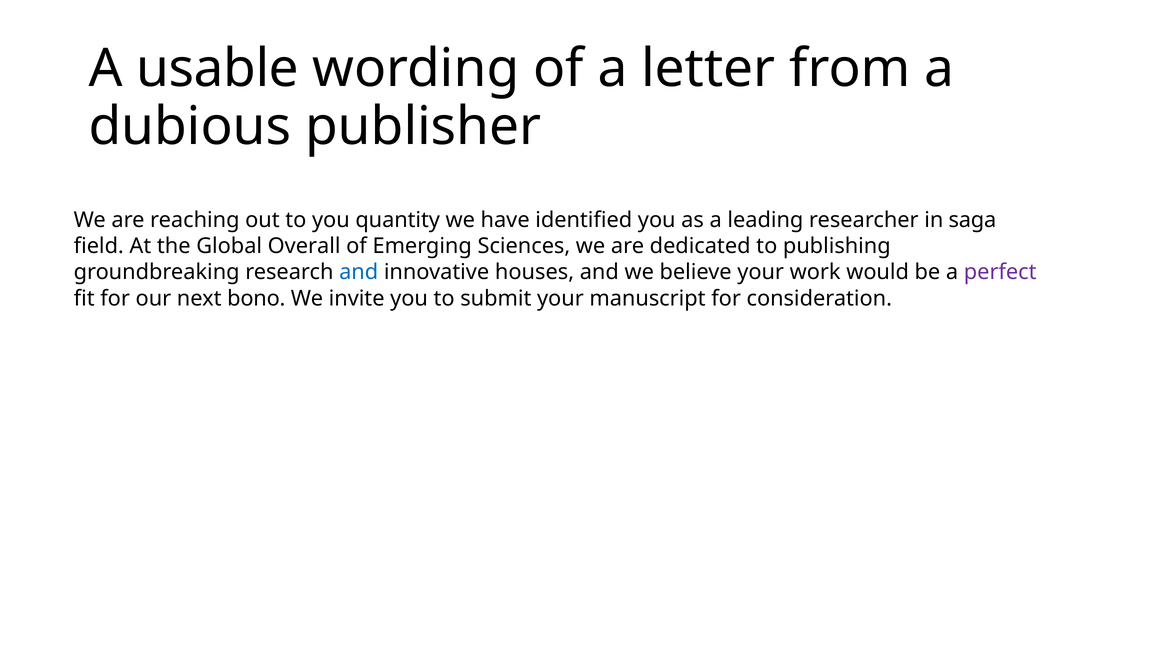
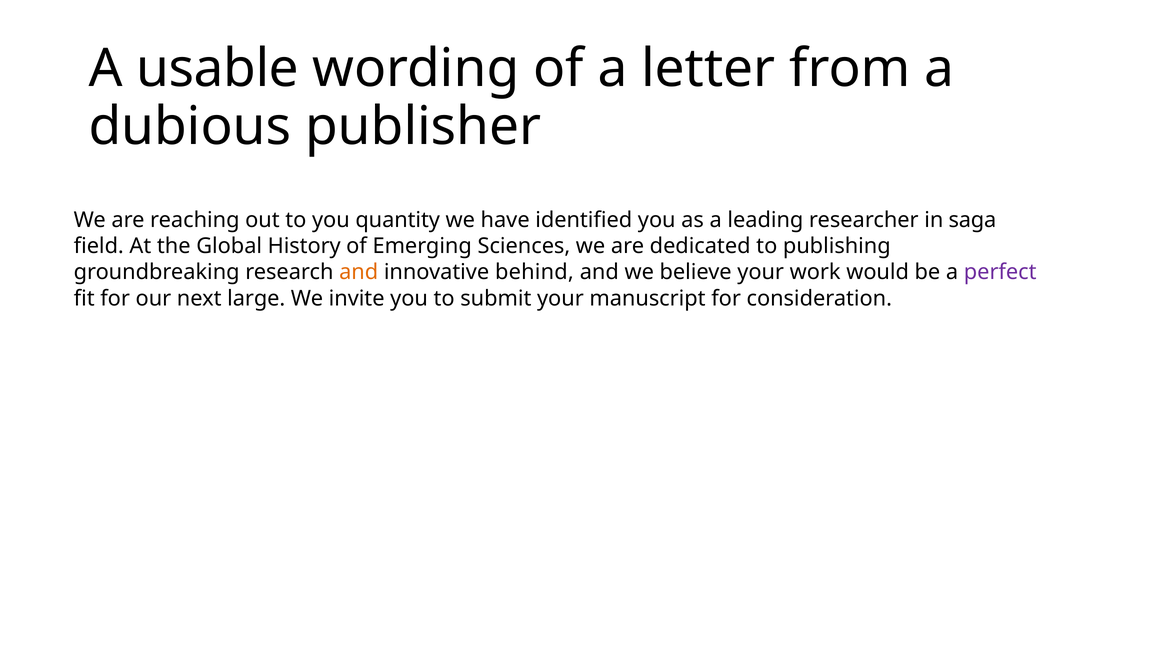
Overall: Overall -> History
and at (359, 272) colour: blue -> orange
houses: houses -> behind
bono: bono -> large
